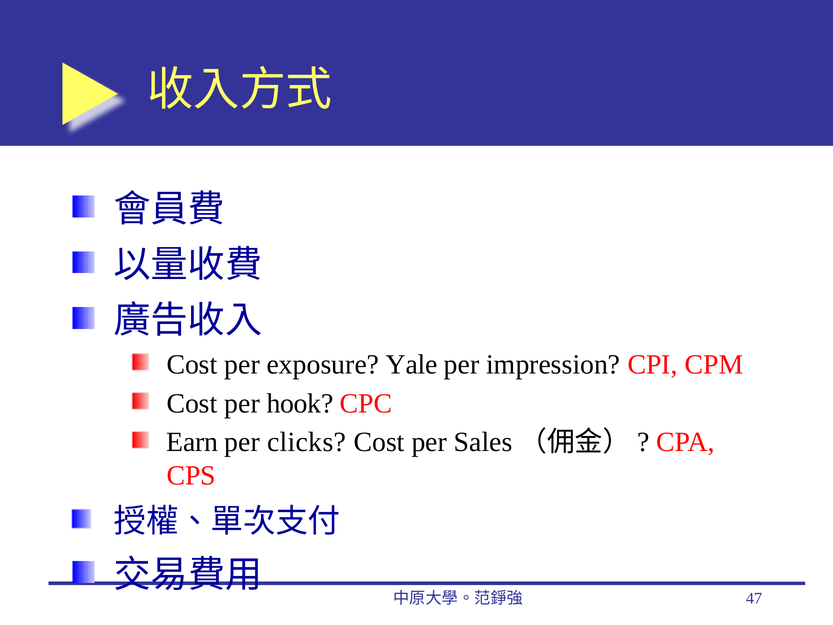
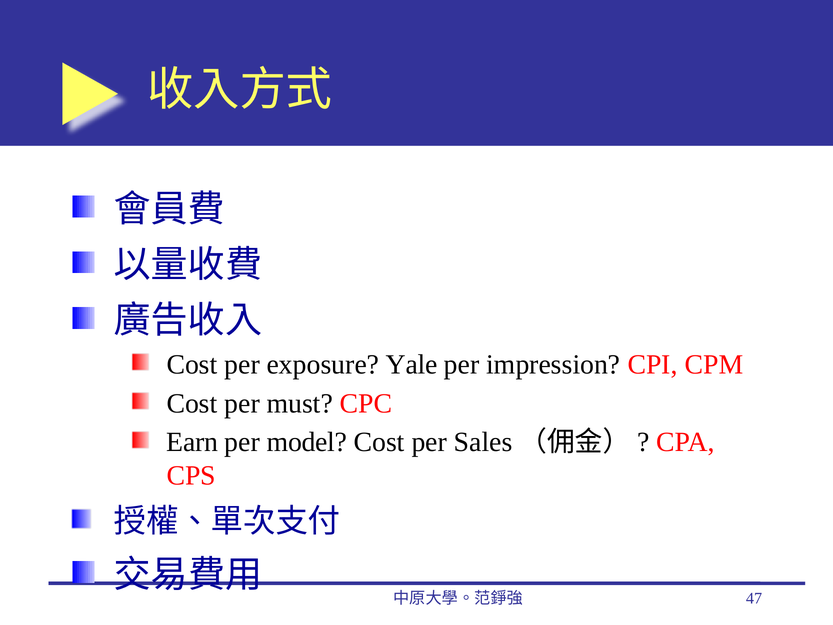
hook: hook -> must
clicks: clicks -> model
